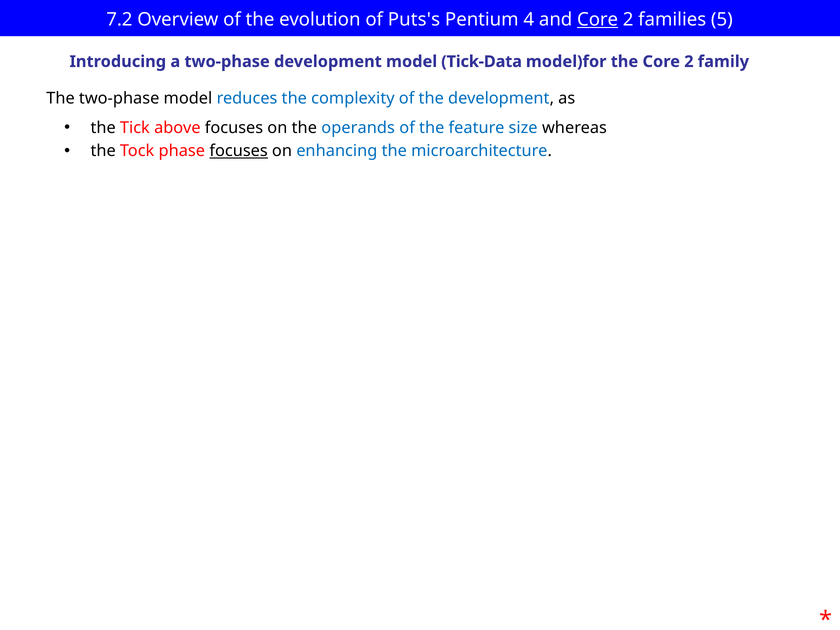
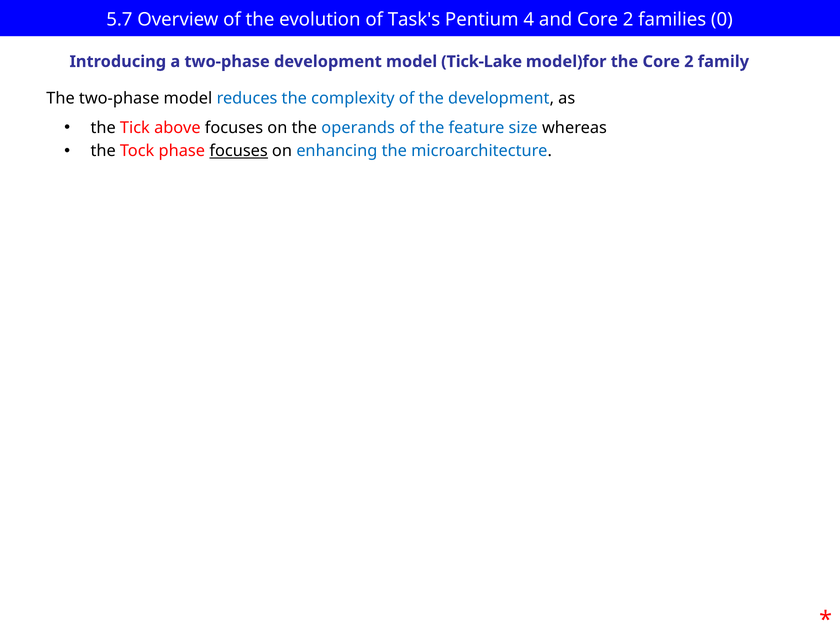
7.2: 7.2 -> 5.7
Puts's: Puts's -> Task's
Core at (598, 19) underline: present -> none
5: 5 -> 0
Tick-Data: Tick-Data -> Tick-Lake
